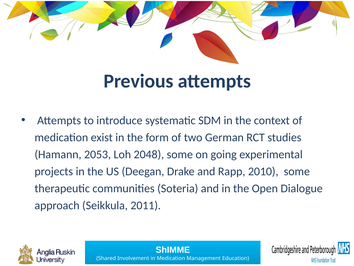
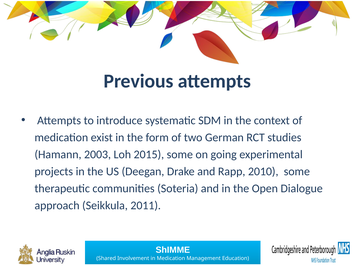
2053: 2053 -> 2003
2048: 2048 -> 2015
